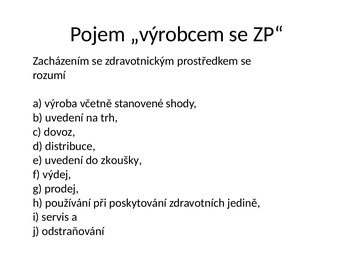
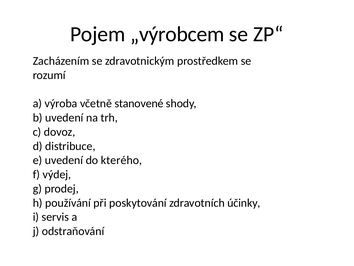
zkoušky: zkoušky -> kterého
jedině: jedině -> účinky
